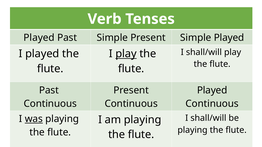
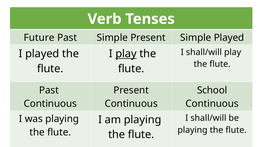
Played at (39, 38): Played -> Future
Played at (212, 90): Played -> School
was underline: present -> none
